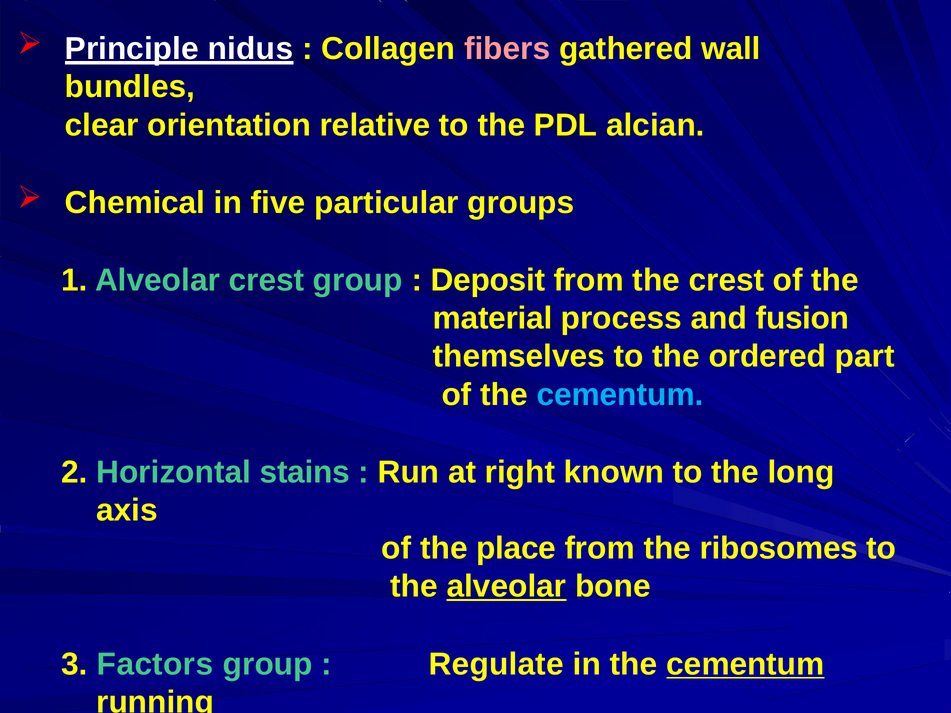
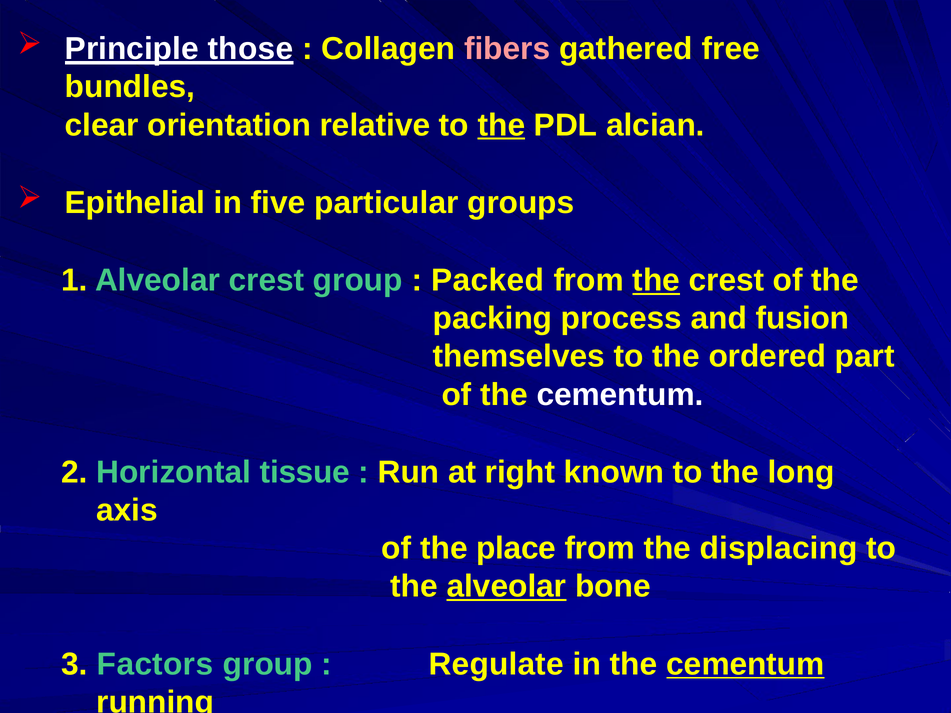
nidus: nidus -> those
wall: wall -> free
the at (501, 125) underline: none -> present
Chemical: Chemical -> Epithelial
Deposit: Deposit -> Packed
the at (656, 281) underline: none -> present
material: material -> packing
cementum at (620, 395) colour: light blue -> white
stains: stains -> tissue
ribosomes: ribosomes -> displacing
